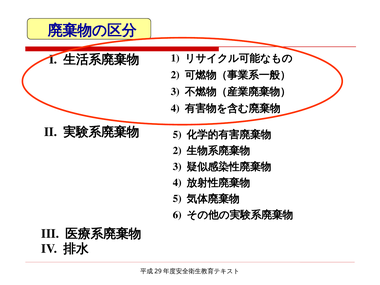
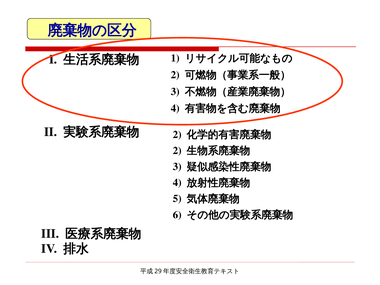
5 at (177, 135): 5 -> 2
